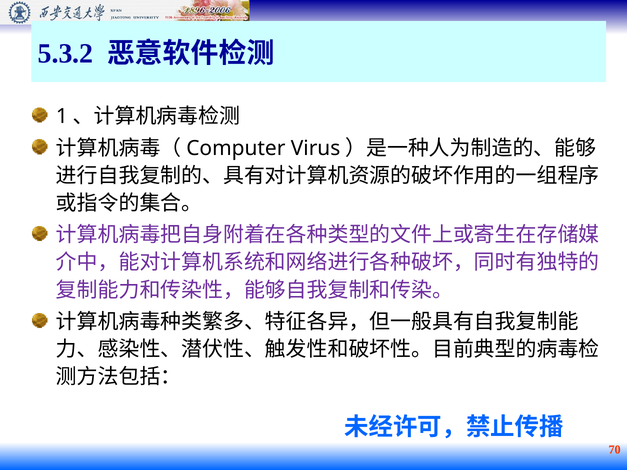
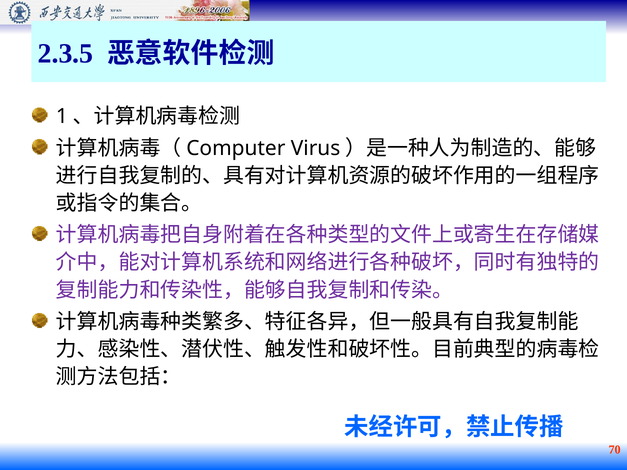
5.3.2: 5.3.2 -> 2.3.5
